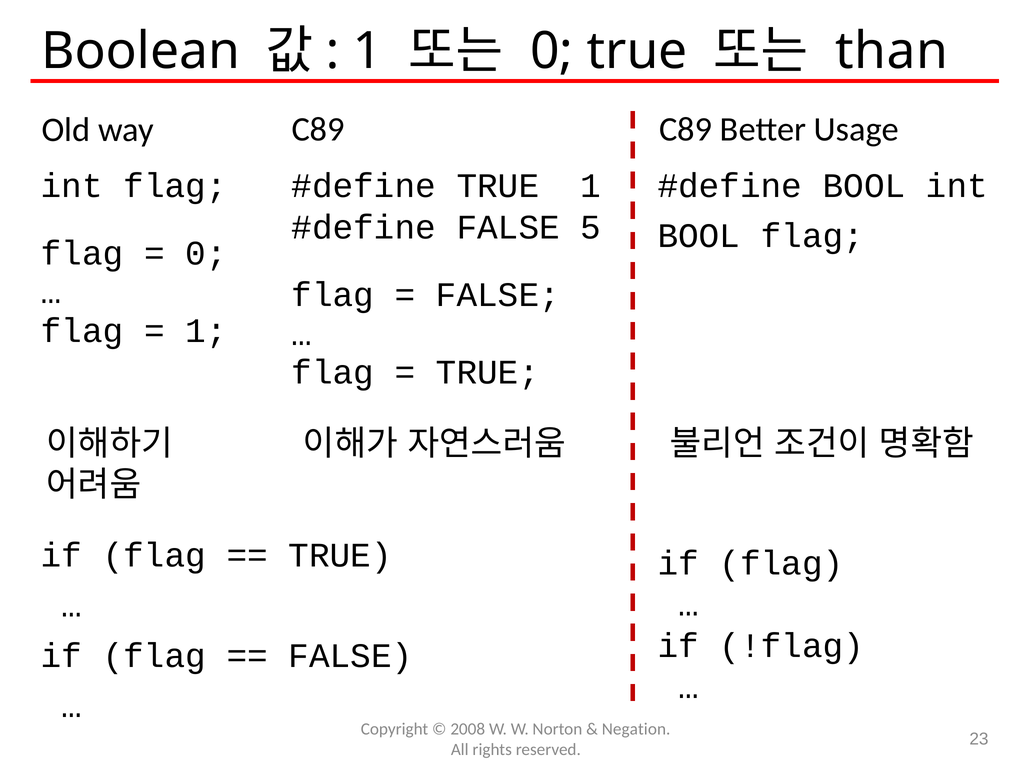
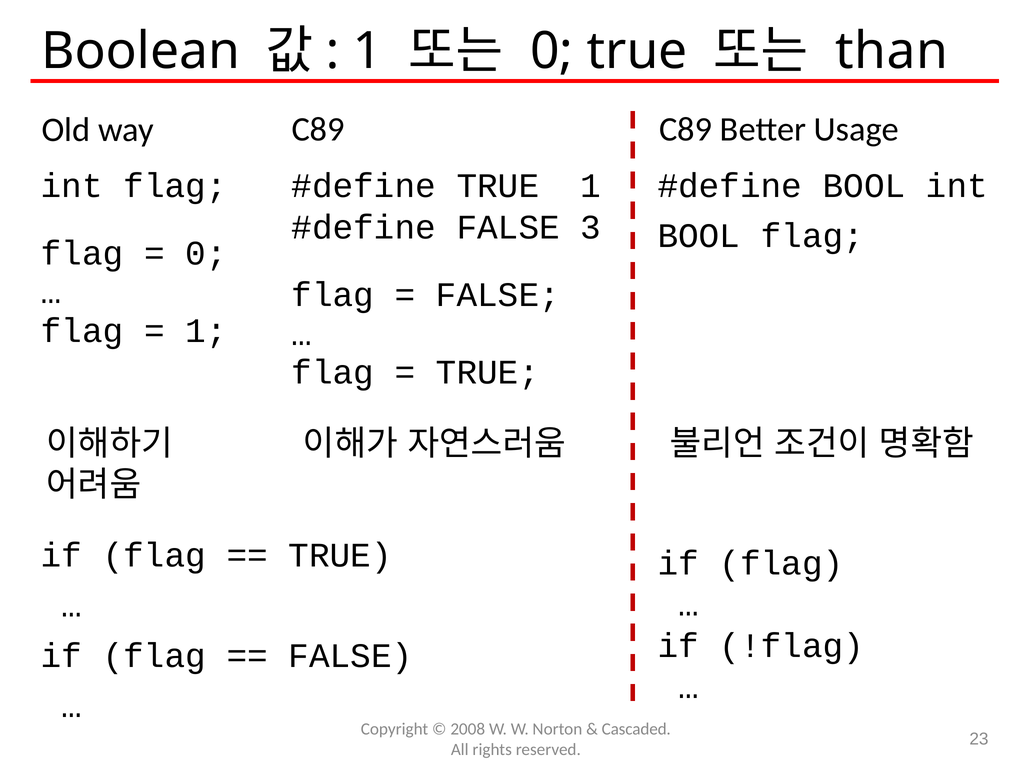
5: 5 -> 3
Negation: Negation -> Cascaded
